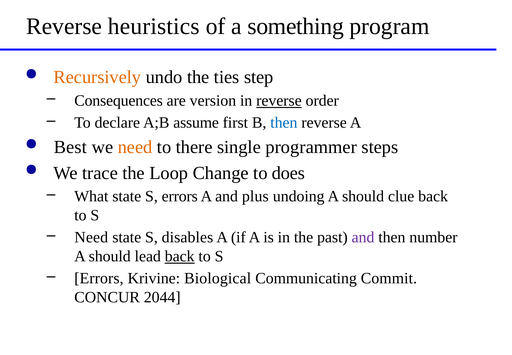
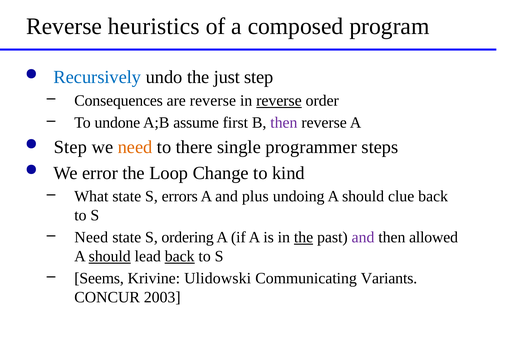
something: something -> composed
Recursively colour: orange -> blue
ties: ties -> just
are version: version -> reverse
declare: declare -> undone
then at (284, 123) colour: blue -> purple
Best at (70, 147): Best -> Step
trace: trace -> error
does: does -> kind
disables: disables -> ordering
the at (304, 237) underline: none -> present
number: number -> allowed
should at (110, 256) underline: none -> present
Errors at (99, 278): Errors -> Seems
Biological: Biological -> Ulidowski
Commit: Commit -> Variants
2044: 2044 -> 2003
